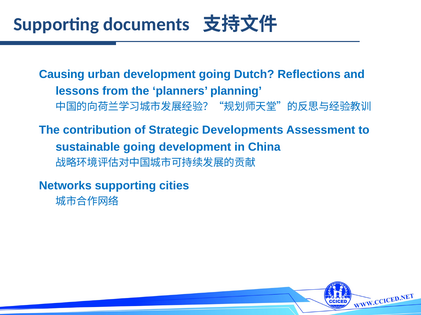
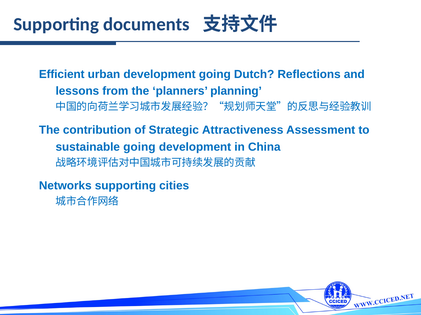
Causing: Causing -> Efficient
Developments: Developments -> Attractiveness
